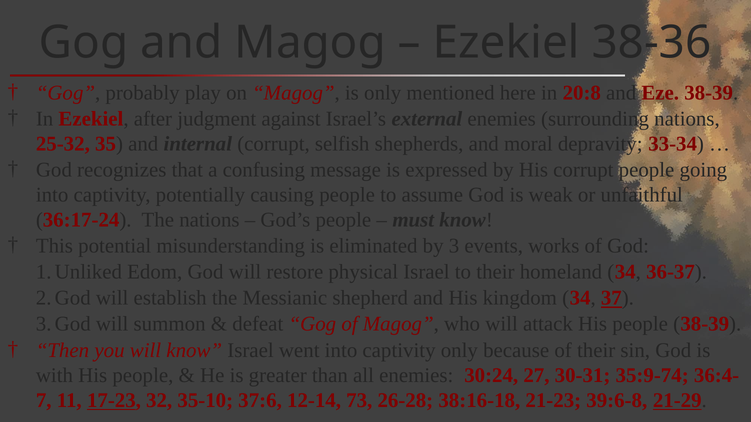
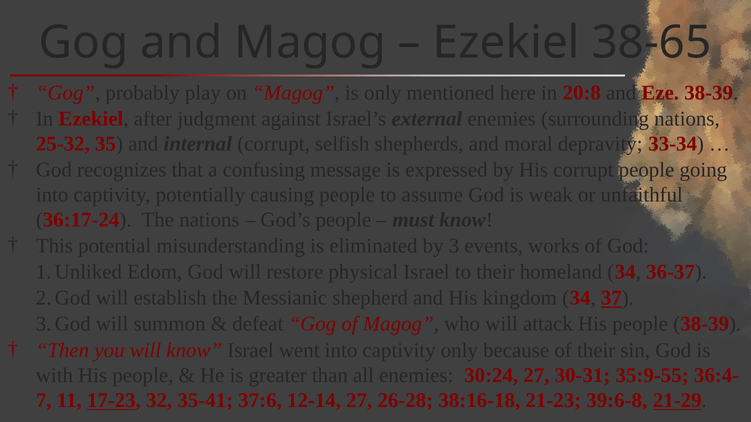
38-36: 38-36 -> 38-65
35:9-74: 35:9-74 -> 35:9-55
35-10: 35-10 -> 35-41
12-14 73: 73 -> 27
